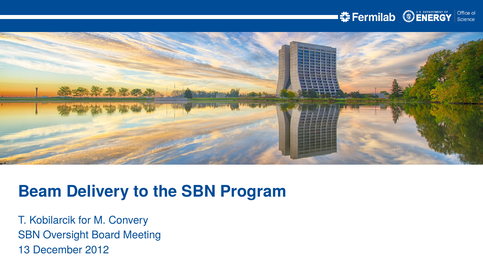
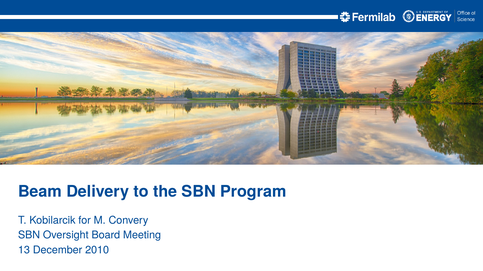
2012: 2012 -> 2010
